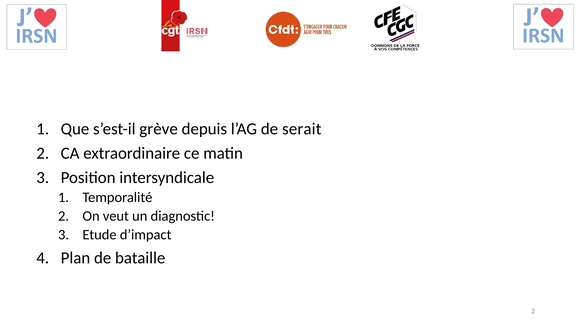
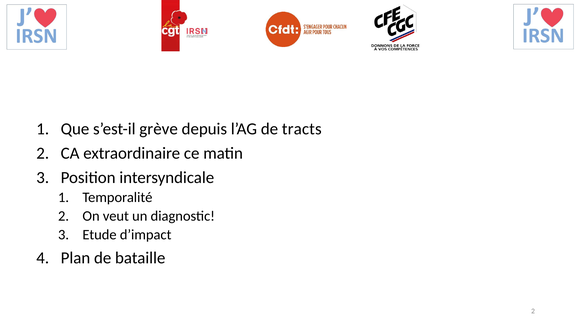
serait: serait -> tracts
